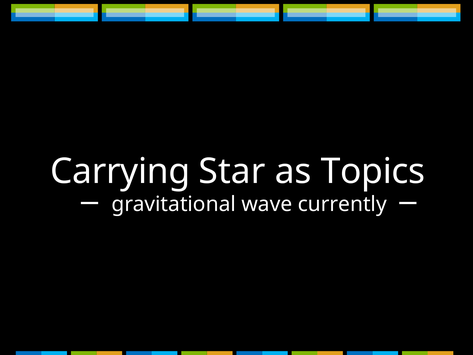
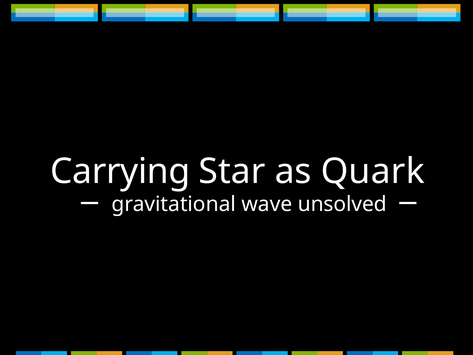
Topics: Topics -> Quark
currently: currently -> unsolved
